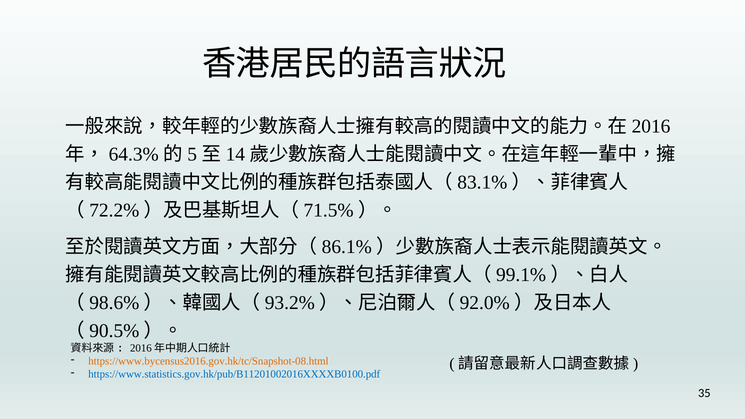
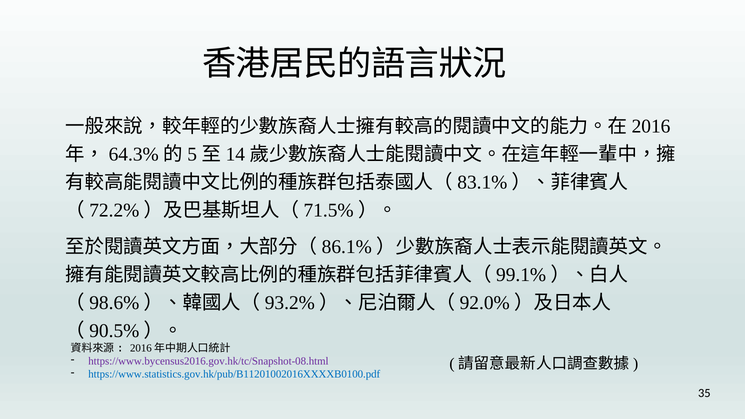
https://www.bycensus2016.gov.hk/tc/Snapshot-08.html colour: orange -> purple
